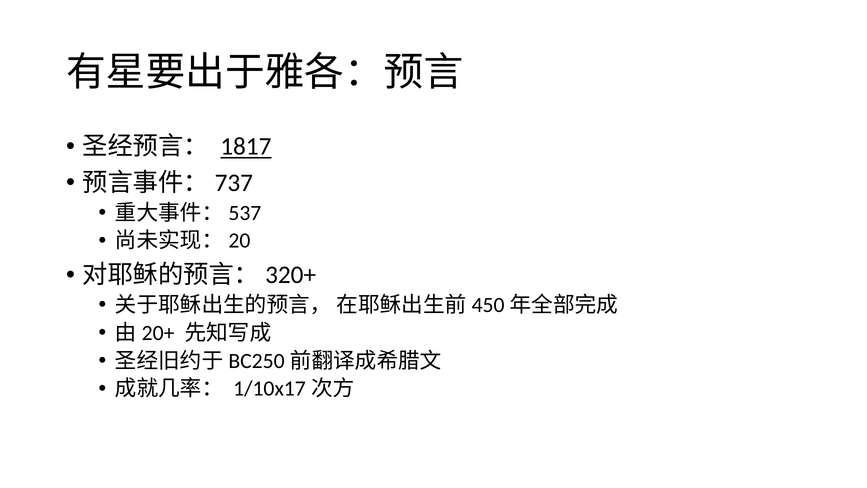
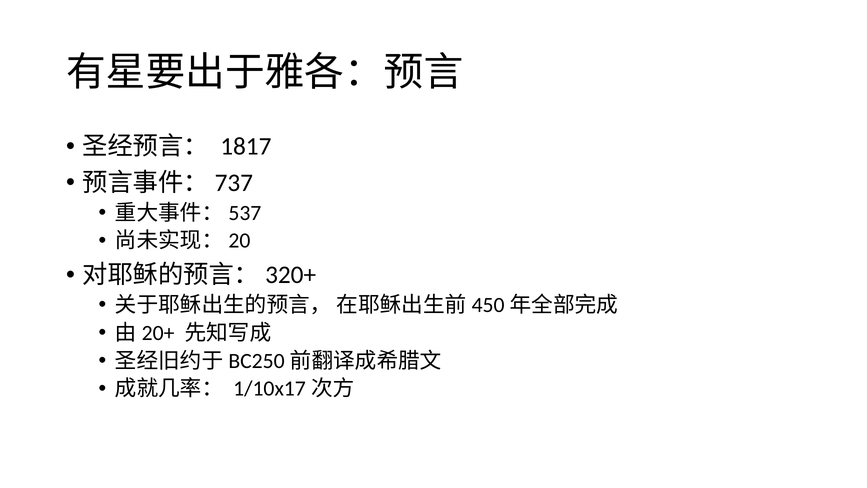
1817 underline: present -> none
